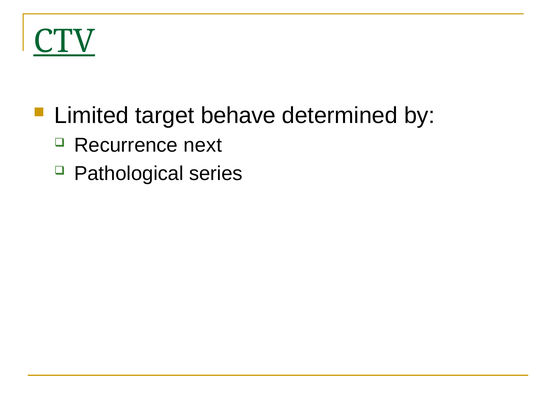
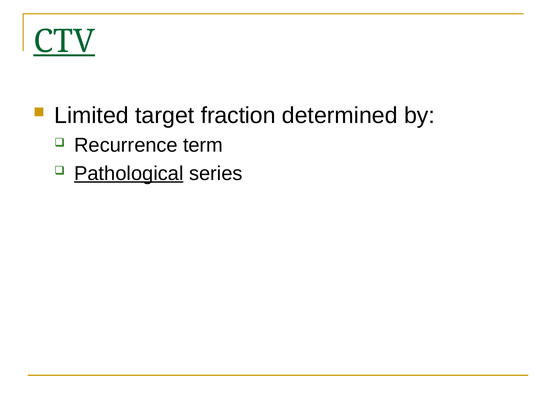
behave: behave -> fraction
next: next -> term
Pathological underline: none -> present
